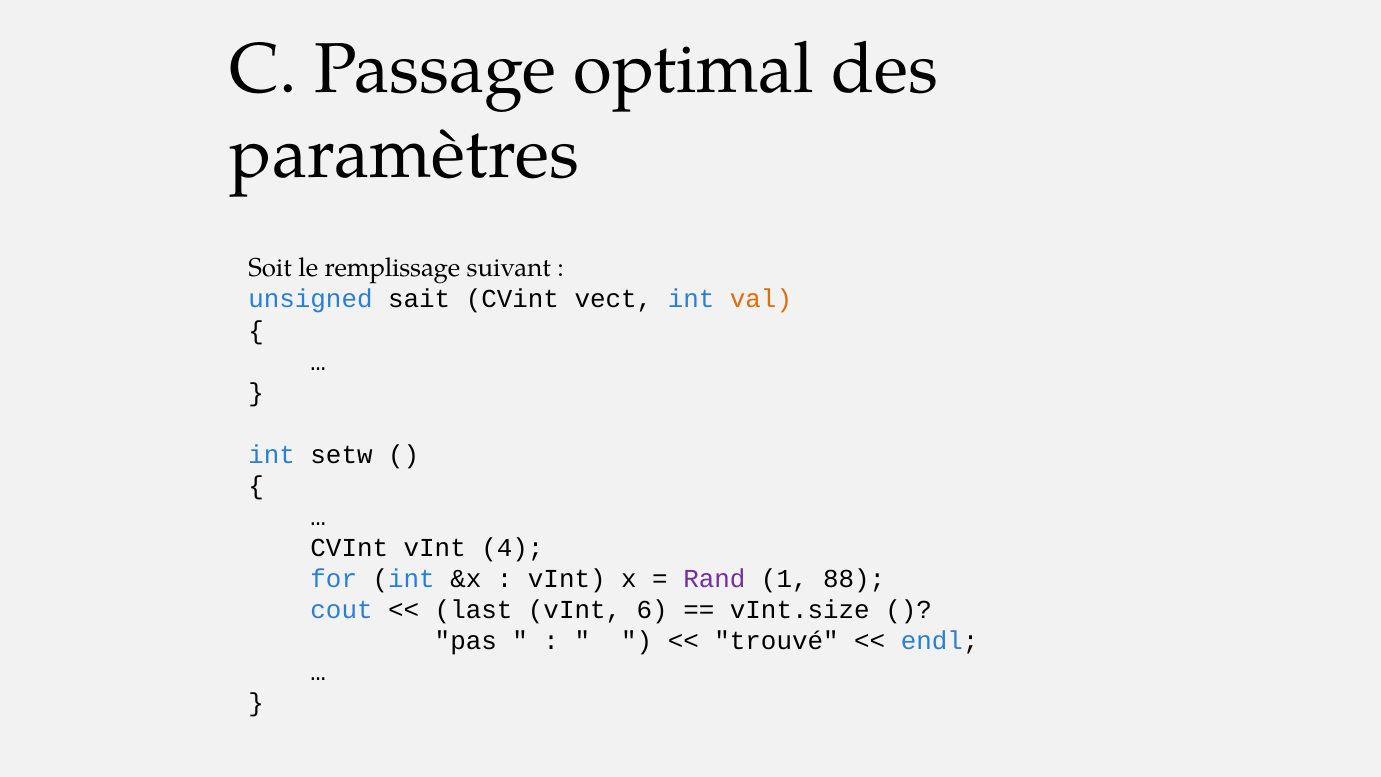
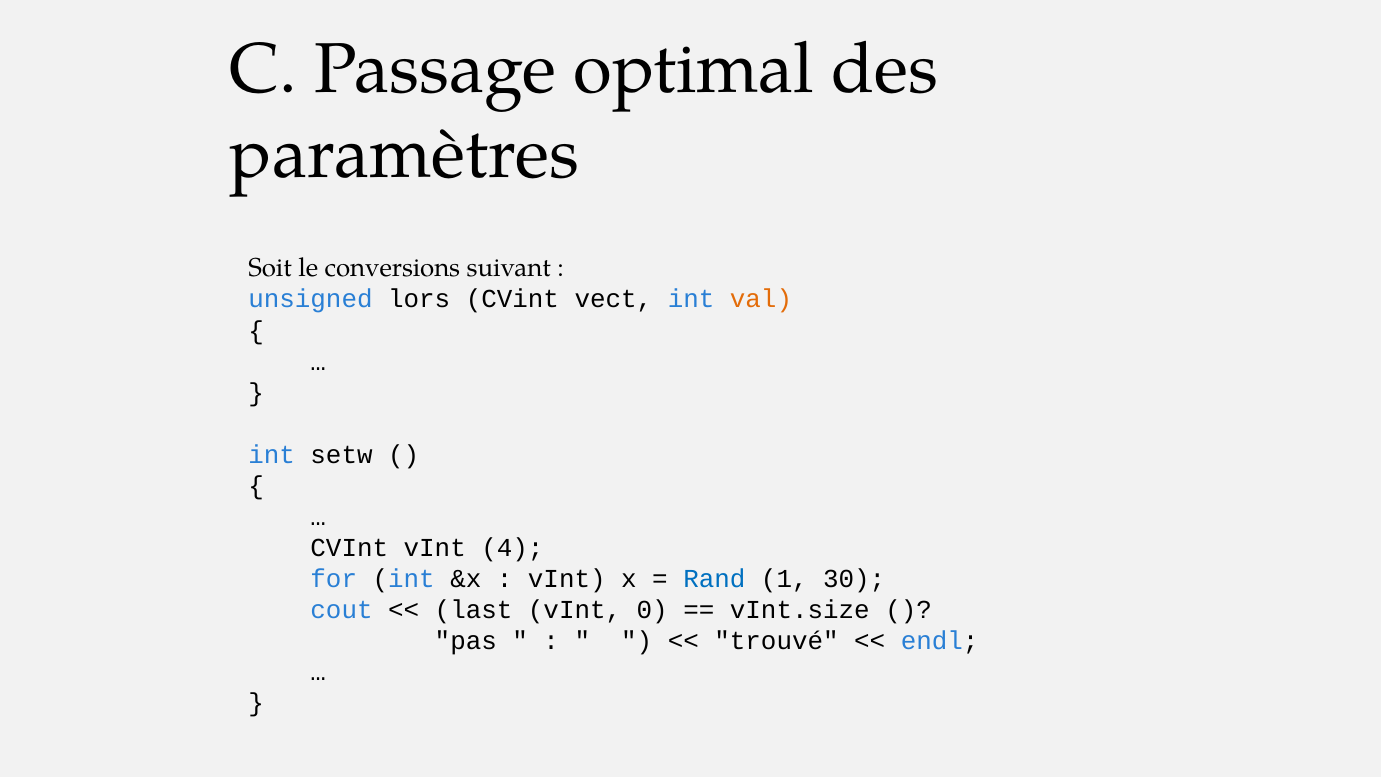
remplissage: remplissage -> conversions
sait: sait -> lors
Rand colour: purple -> blue
88: 88 -> 30
6: 6 -> 0
